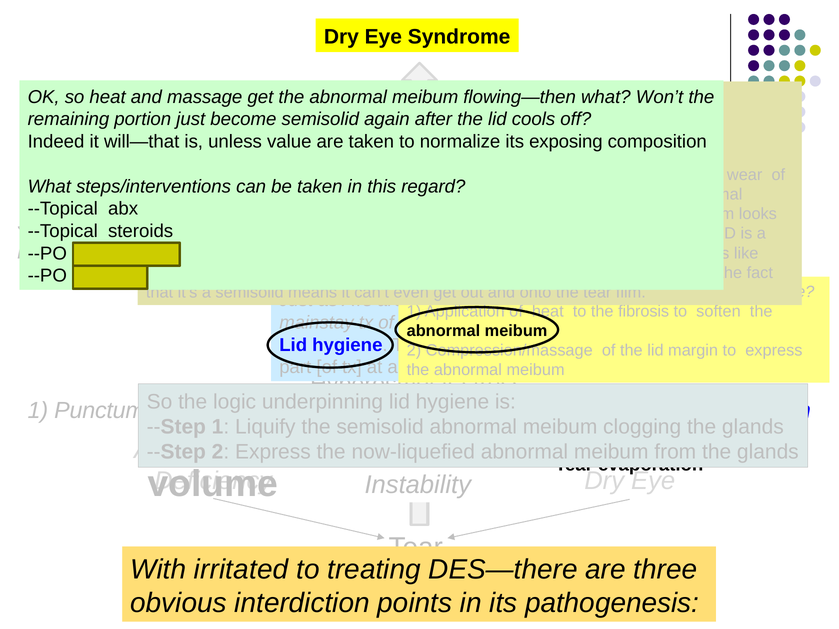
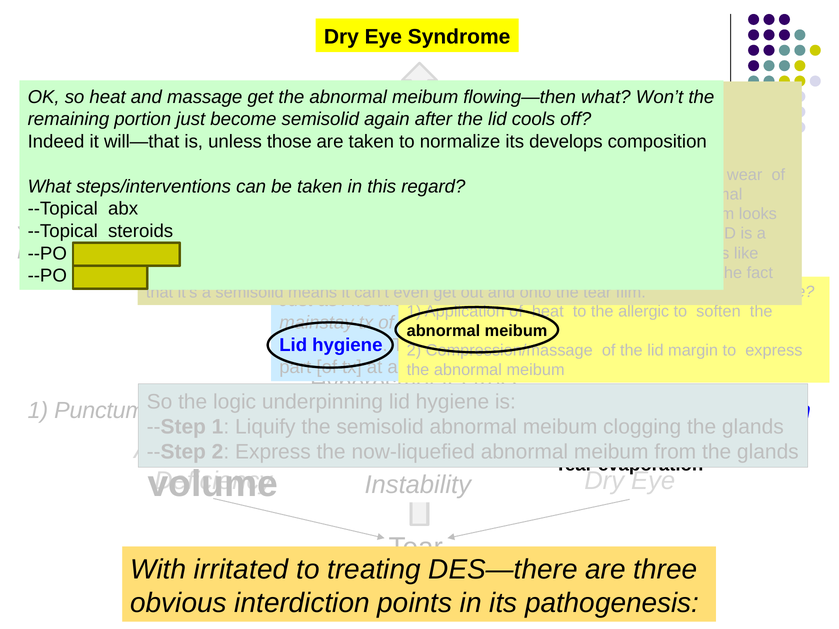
value: value -> those
exposing: exposing -> develops
fibrosis: fibrosis -> allergic
